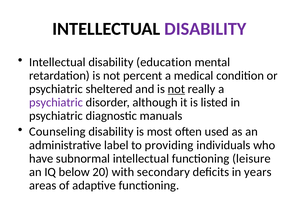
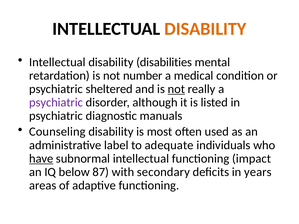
DISABILITY at (205, 29) colour: purple -> orange
education: education -> disabilities
percent: percent -> number
providing: providing -> adequate
have underline: none -> present
leisure: leisure -> impact
20: 20 -> 87
